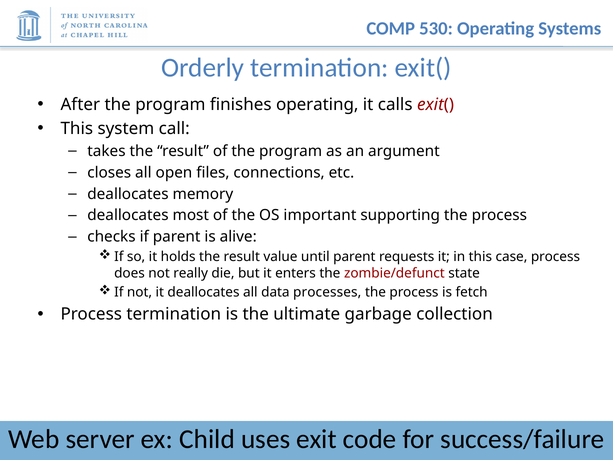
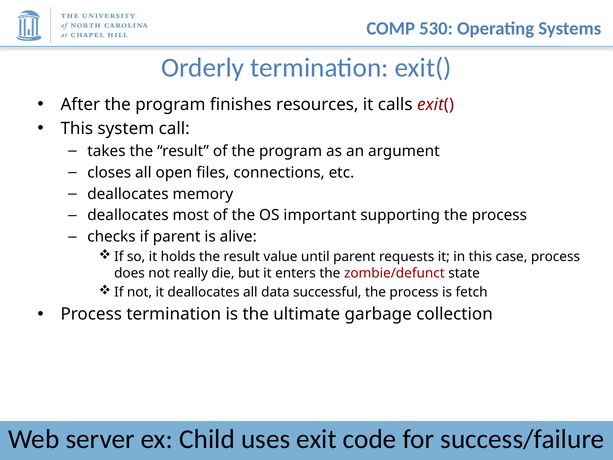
finishes operating: operating -> resources
processes: processes -> successful
